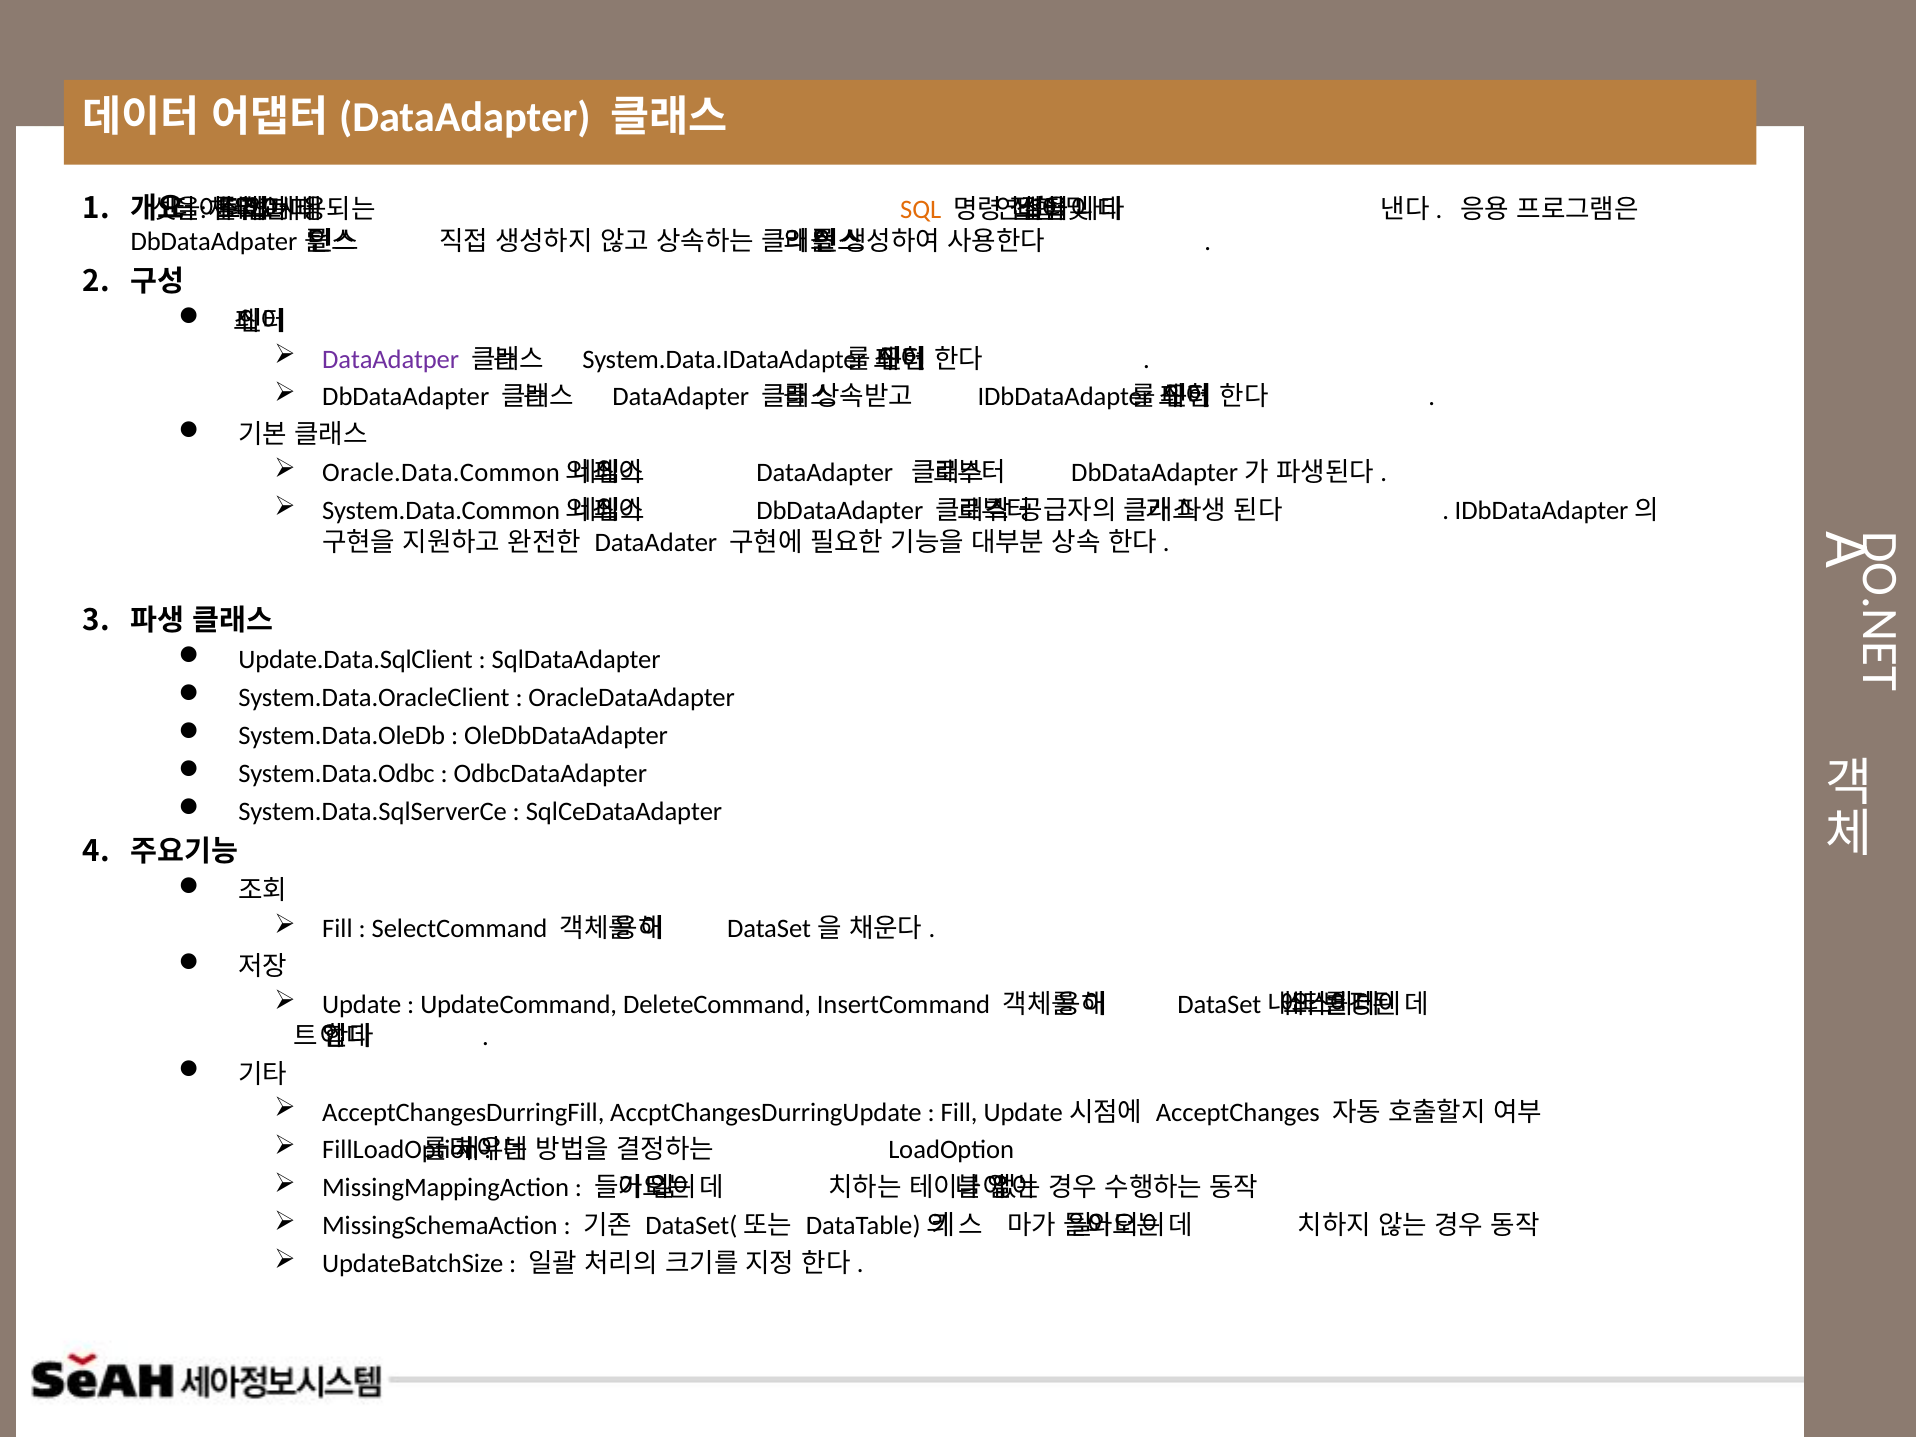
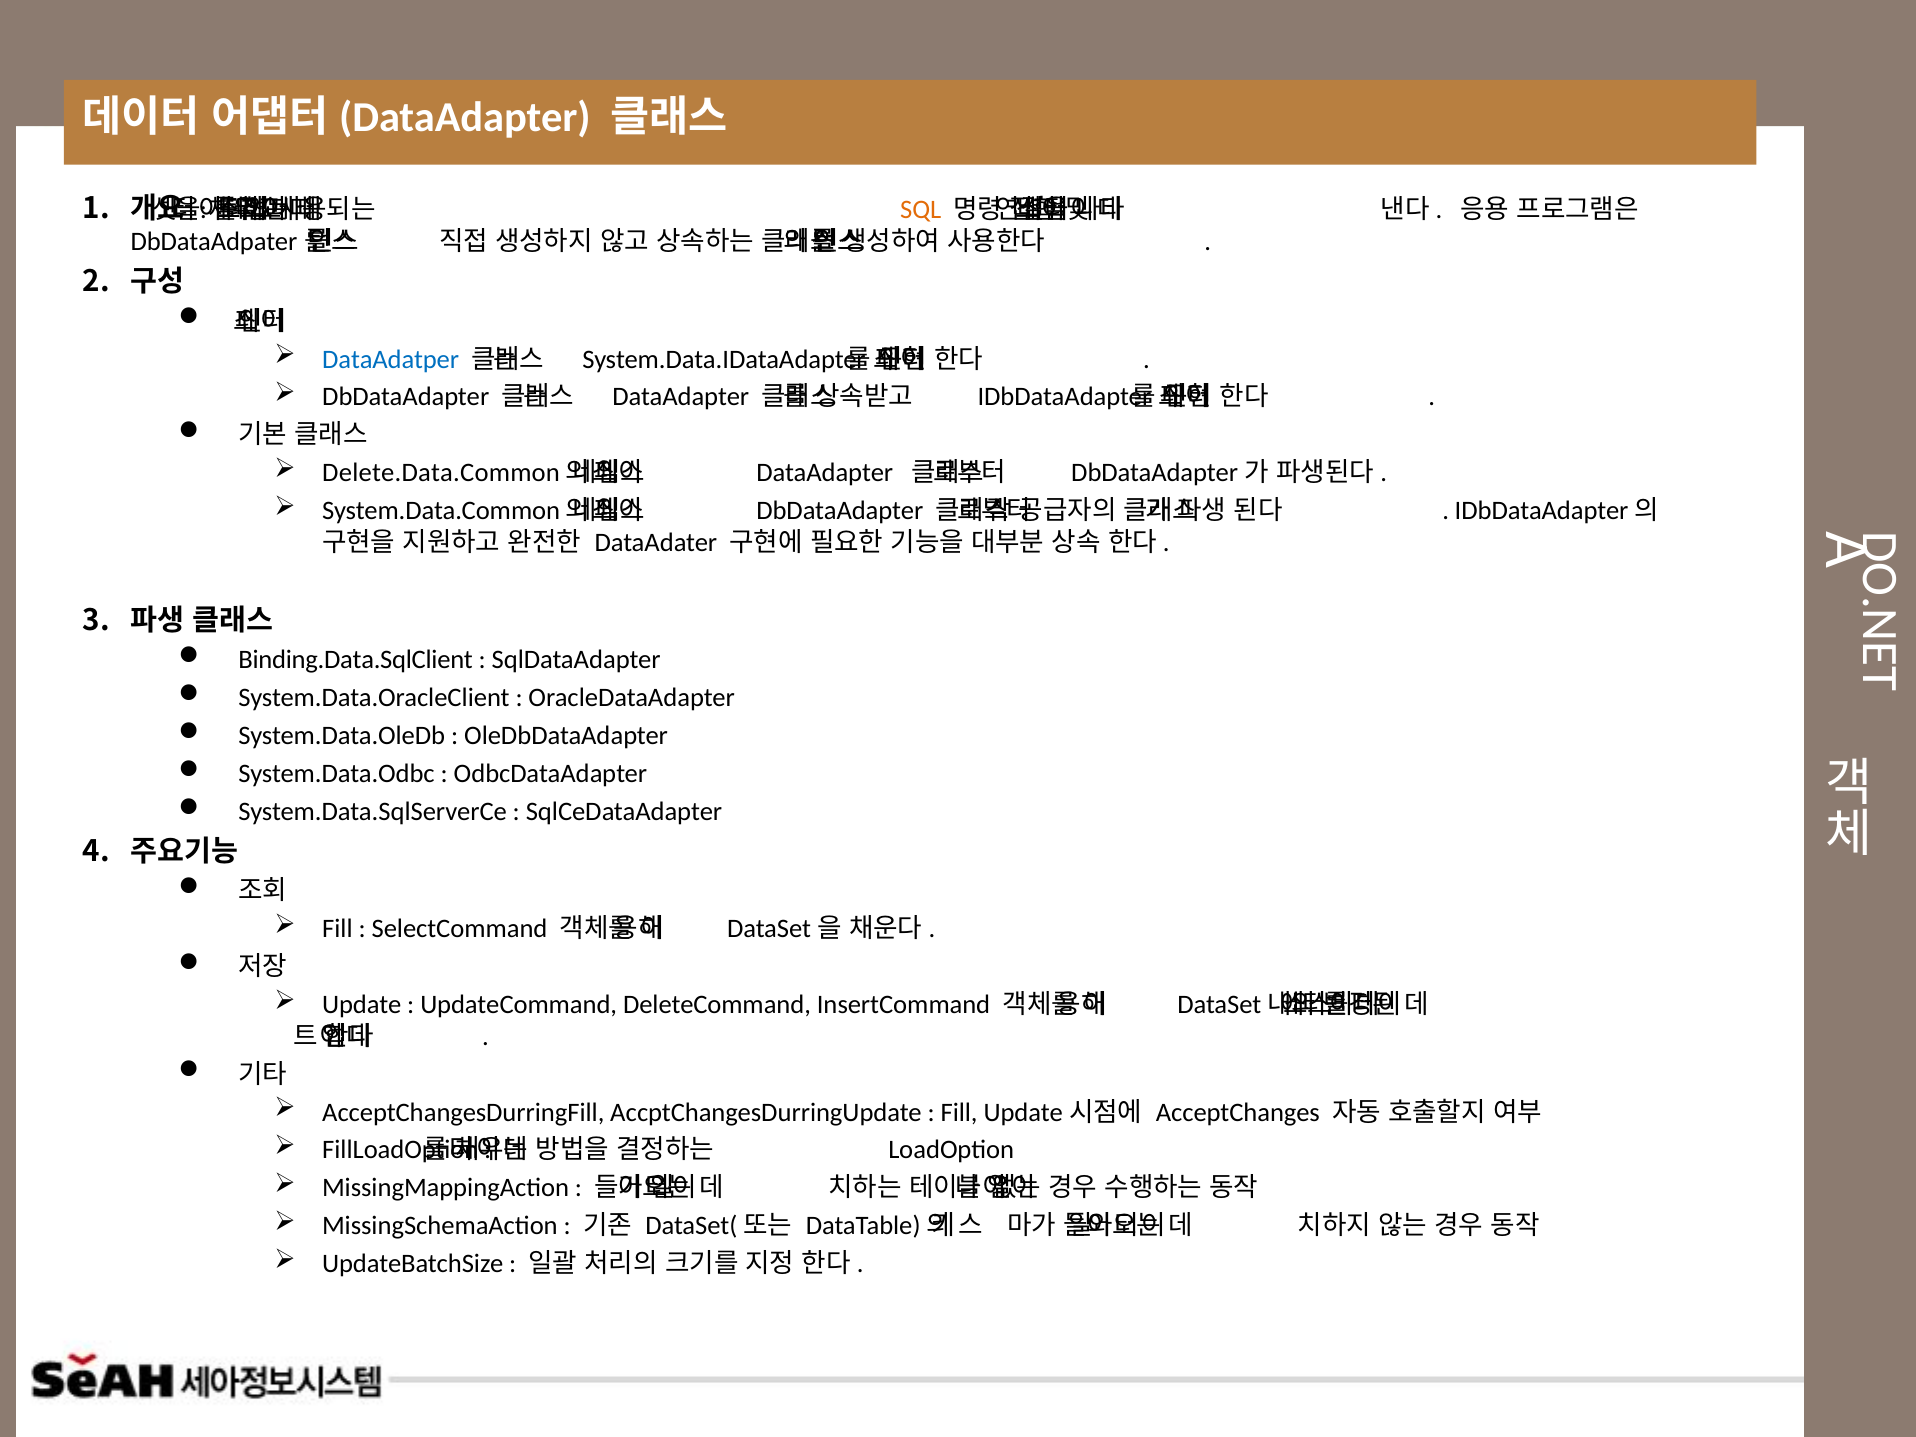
DataAdatper colour: purple -> blue
Oracle.Data.Common: Oracle.Data.Common -> Delete.Data.Common
Update.Data.SqlClient: Update.Data.SqlClient -> Binding.Data.SqlClient
